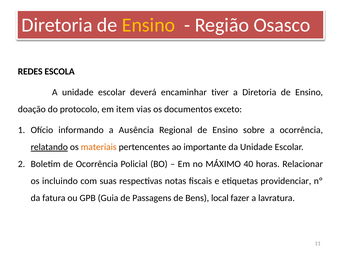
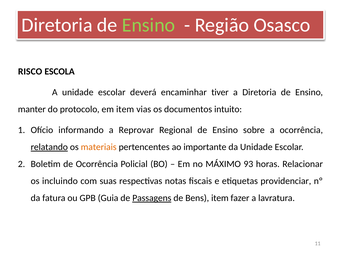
Ensino at (149, 25) colour: yellow -> light green
REDES: REDES -> RISCO
doação: doação -> manter
exceto: exceto -> intuito
Ausência: Ausência -> Reprovar
40: 40 -> 93
Passagens underline: none -> present
Bens local: local -> item
